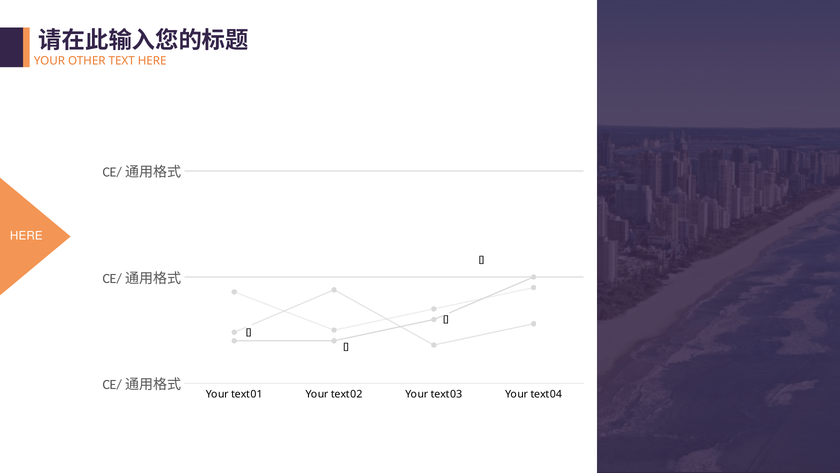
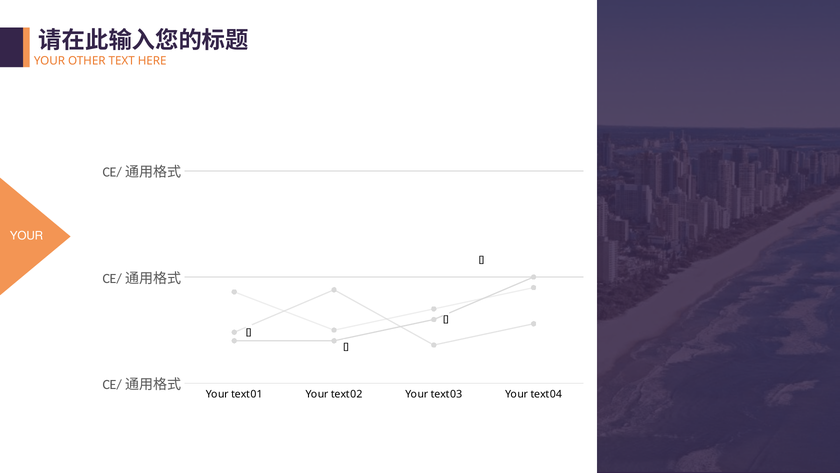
HERE at (26, 236): HERE -> YOUR
